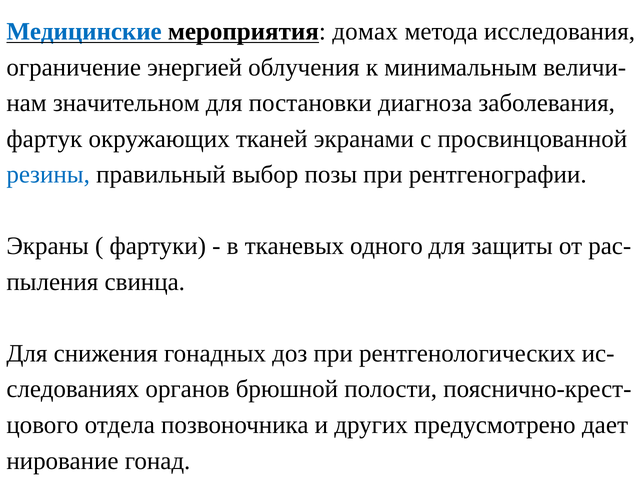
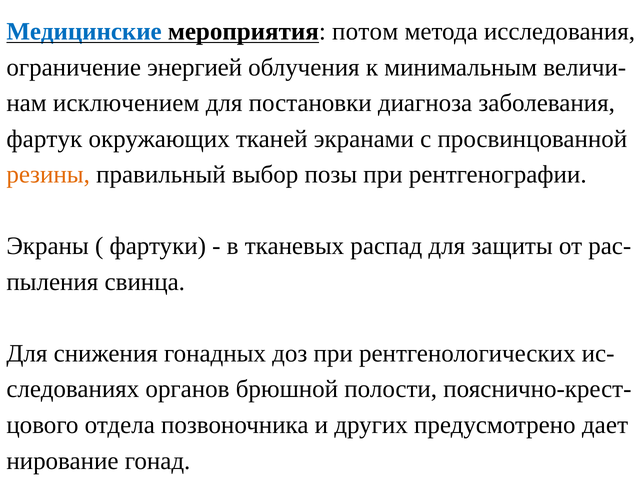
домах: домах -> потом
значительном: значительном -> исключением
резины colour: blue -> orange
одного: одного -> распад
